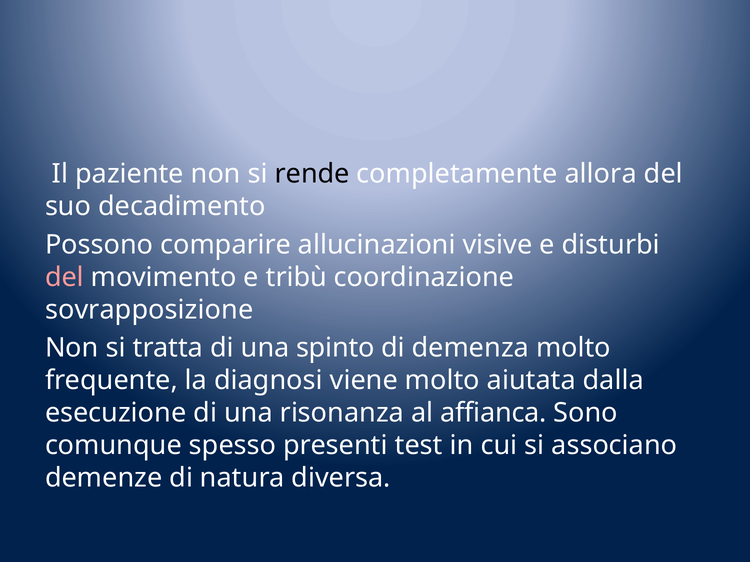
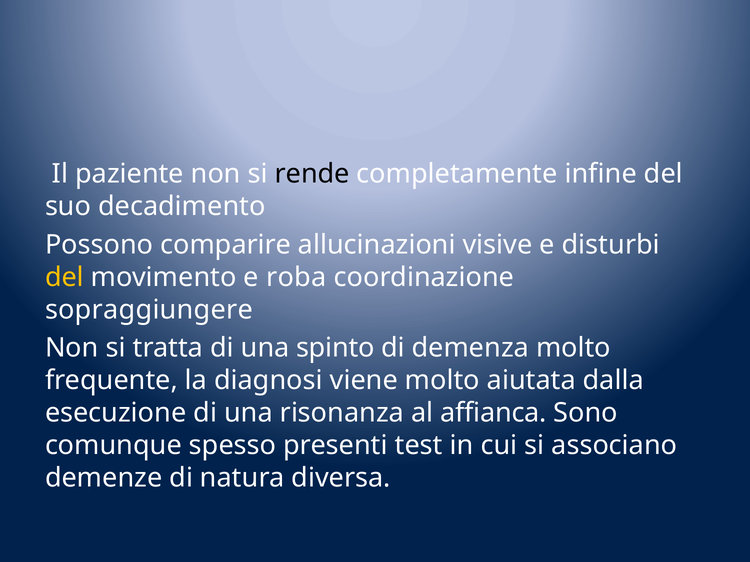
allora: allora -> infine
del at (64, 278) colour: pink -> yellow
tribù: tribù -> roba
sovrapposizione: sovrapposizione -> sopraggiungere
